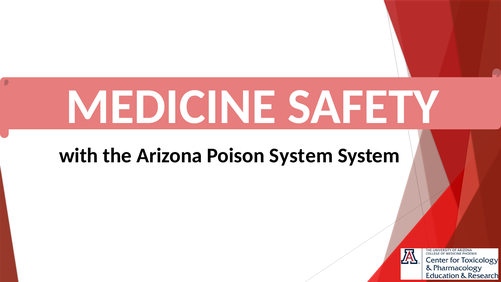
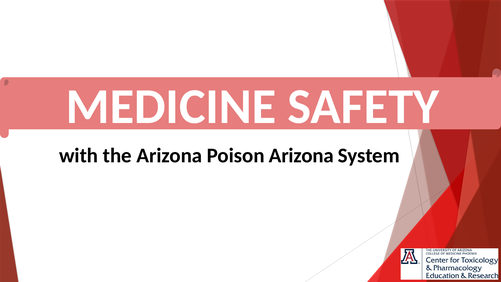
Poison System: System -> Arizona
